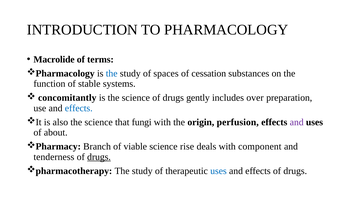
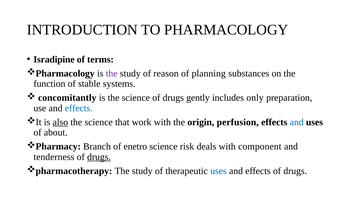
Macrolide: Macrolide -> Isradipine
the at (112, 73) colour: blue -> purple
spaces: spaces -> reason
cessation: cessation -> planning
over: over -> only
also underline: none -> present
fungi: fungi -> work
and at (297, 122) colour: purple -> blue
viable: viable -> enetro
rise: rise -> risk
